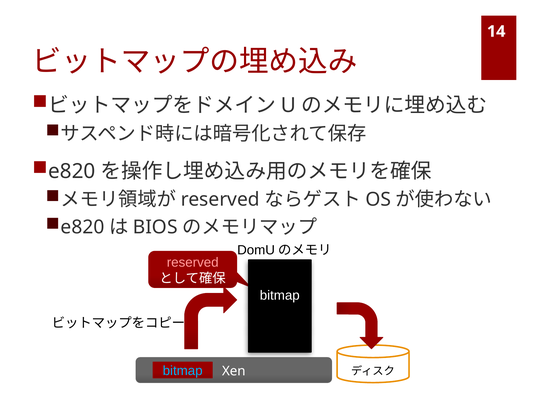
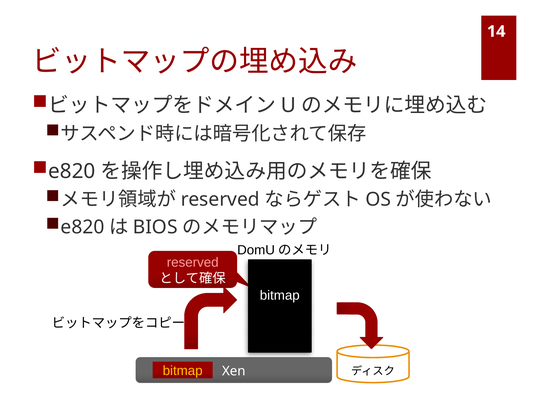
bitmap at (183, 371) colour: light blue -> yellow
